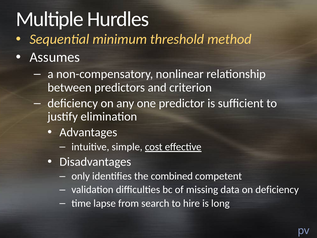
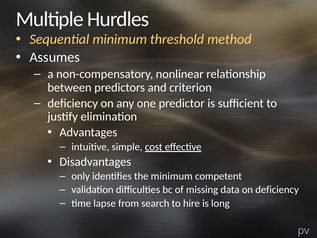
the combined: combined -> minimum
